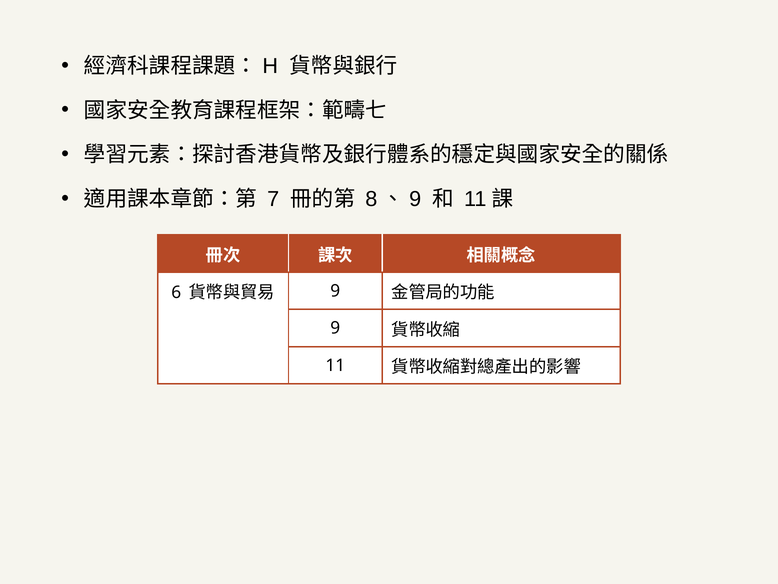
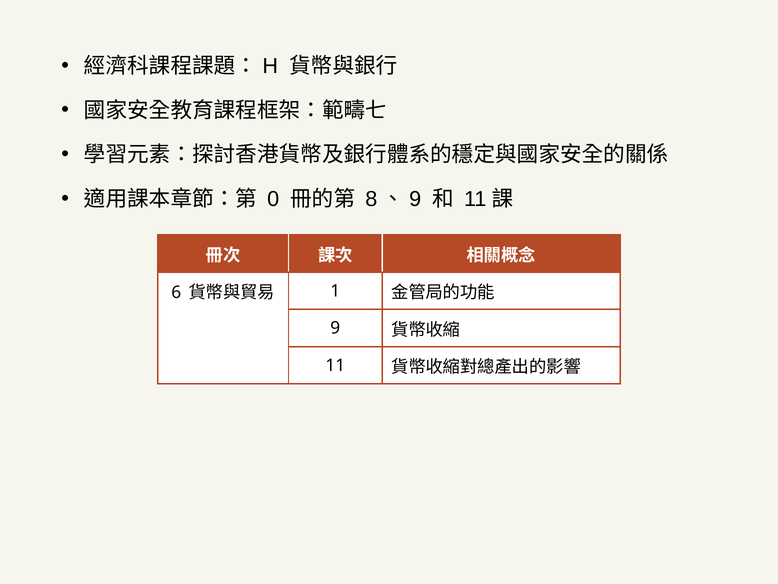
7: 7 -> 0
9 at (335, 291): 9 -> 1
